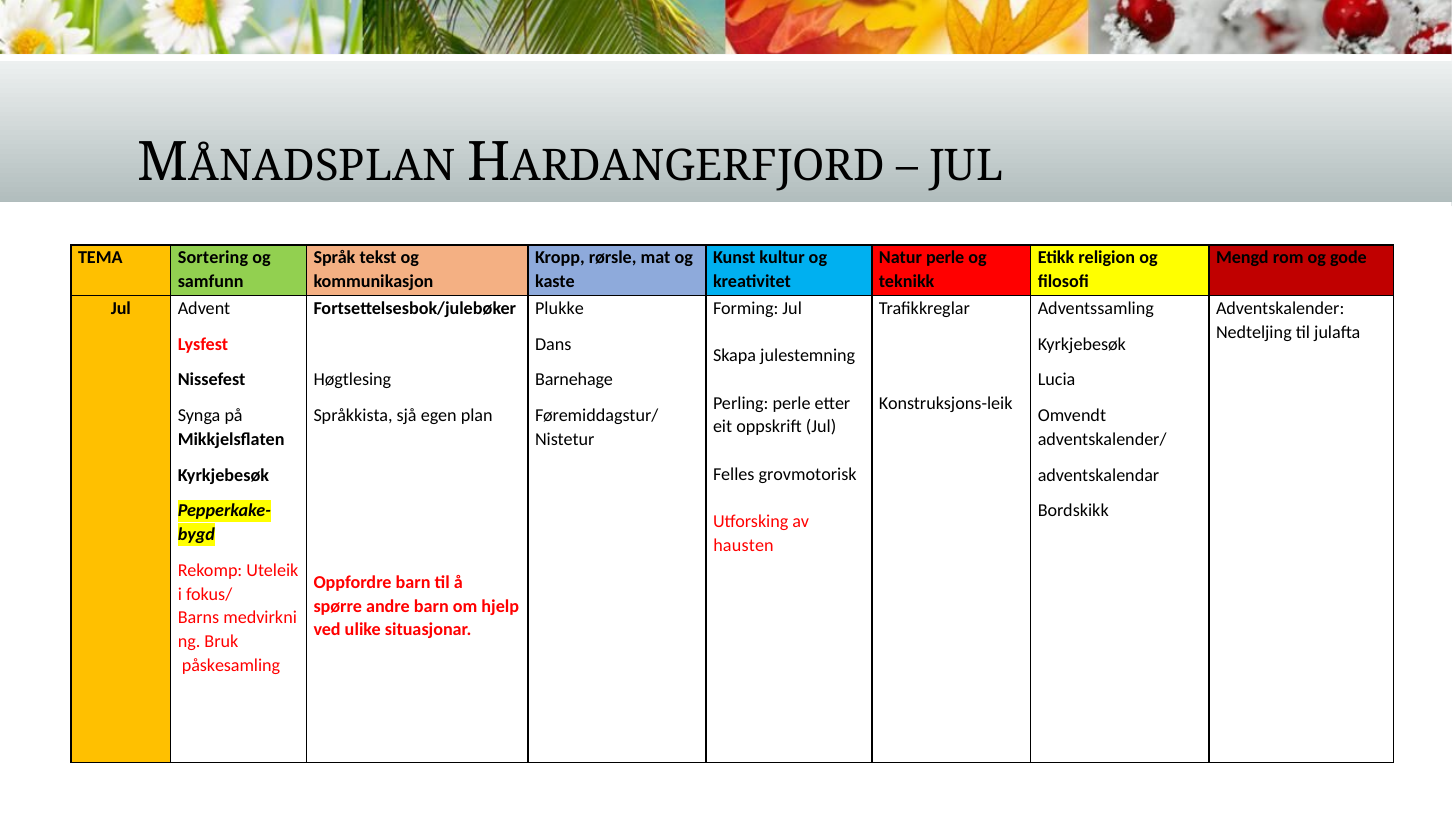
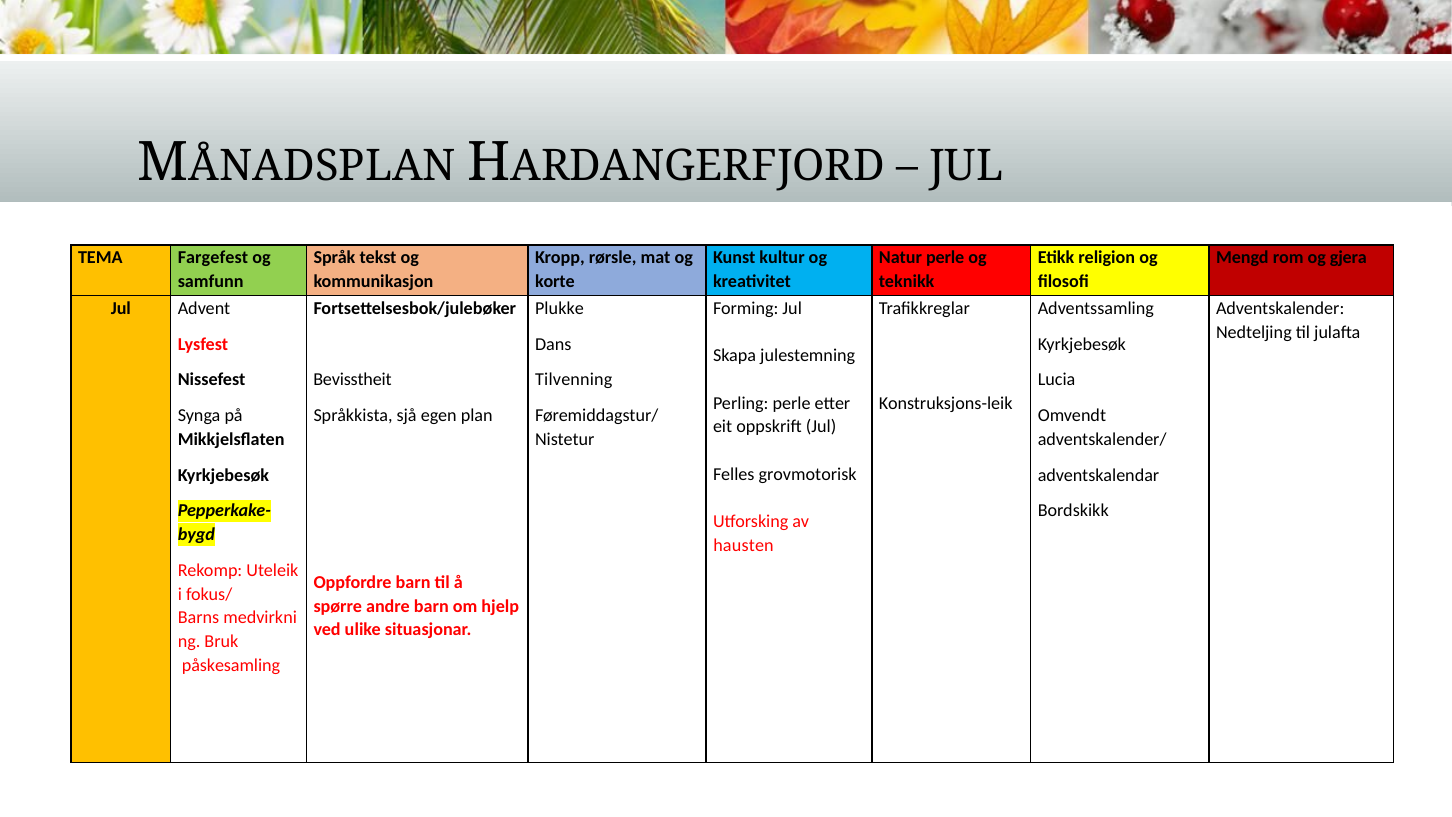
Sortering: Sortering -> Fargefest
gode: gode -> gjera
kaste: kaste -> korte
Høgtlesing: Høgtlesing -> Bevisstheit
Barnehage: Barnehage -> Tilvenning
